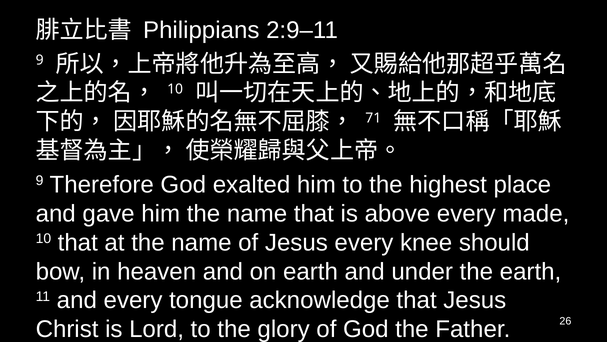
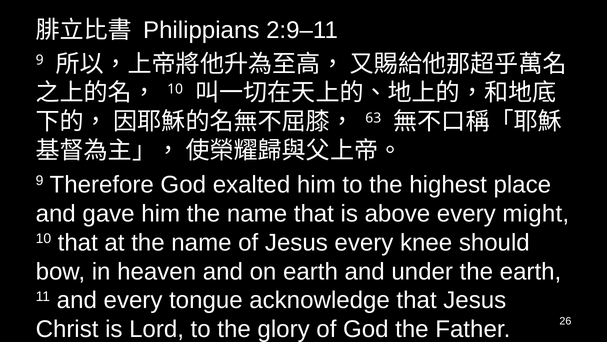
71: 71 -> 63
made: made -> might
